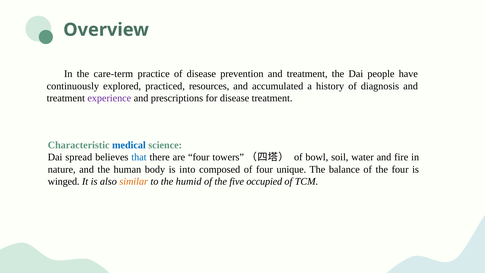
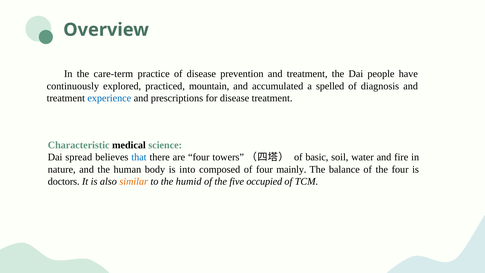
resources: resources -> mountain
history: history -> spelled
experience colour: purple -> blue
medical colour: blue -> black
bowl: bowl -> basic
unique: unique -> mainly
winged: winged -> doctors
